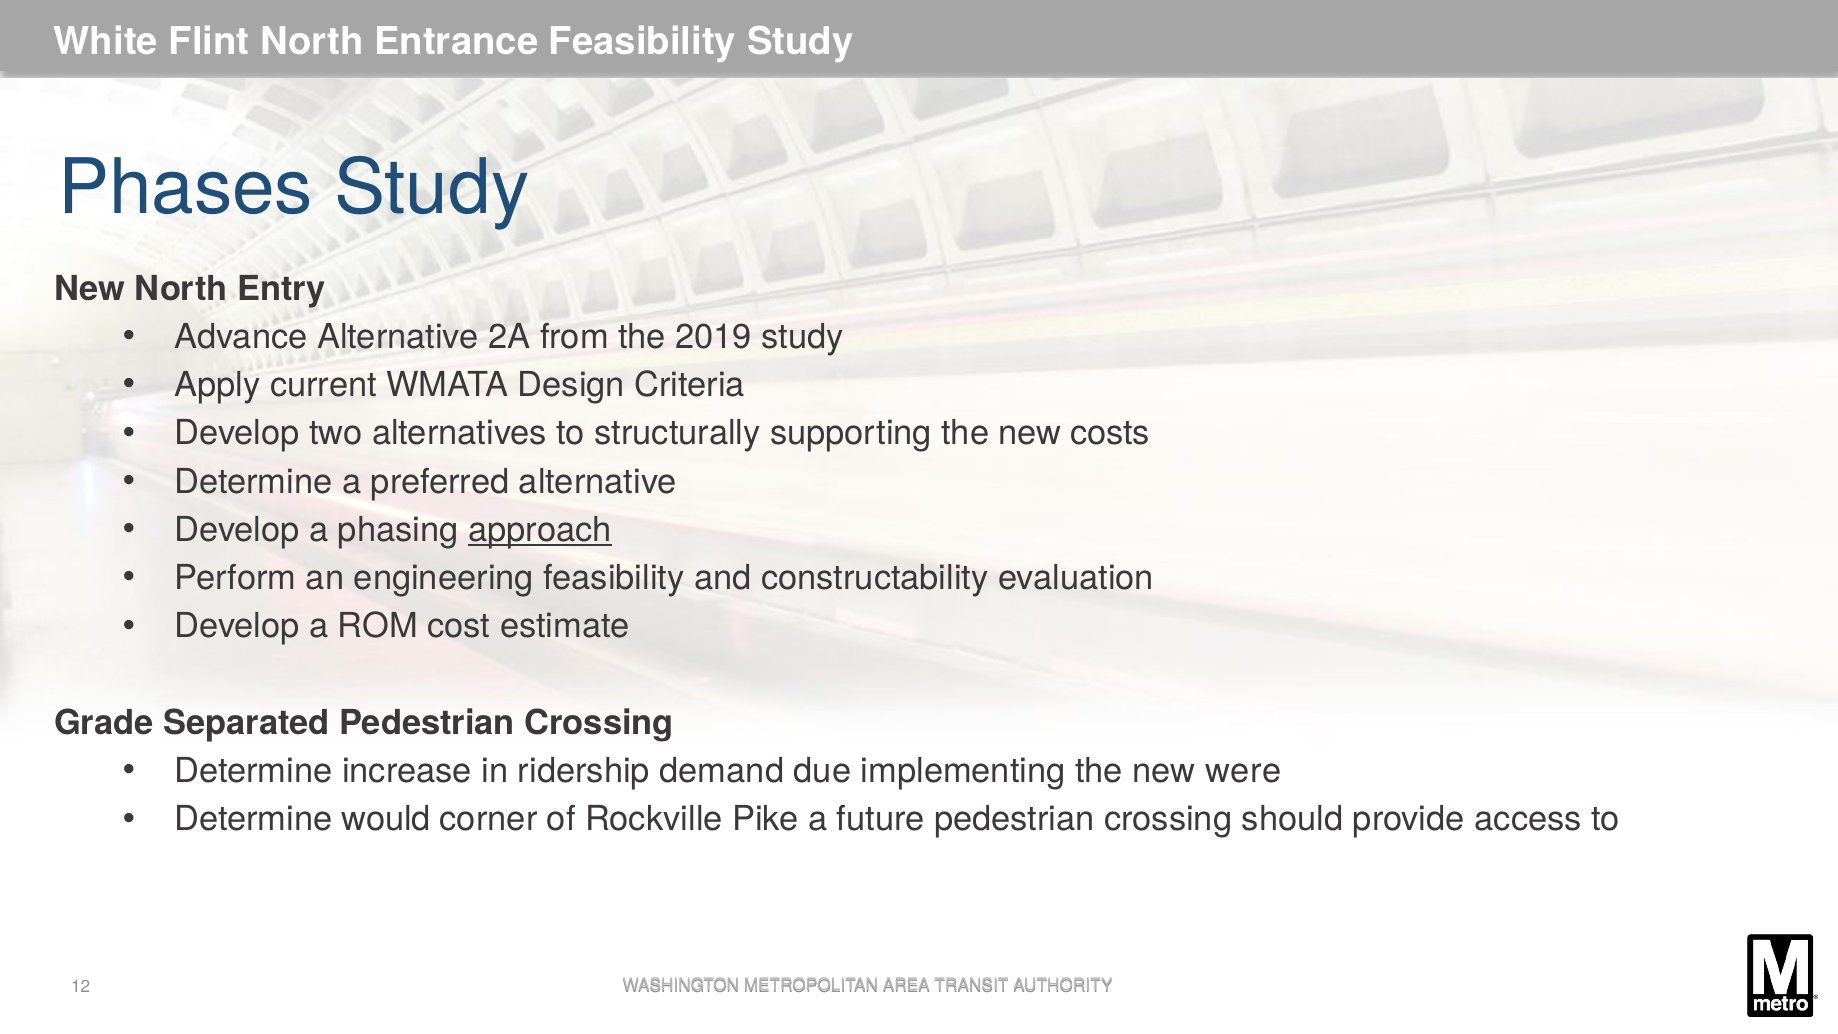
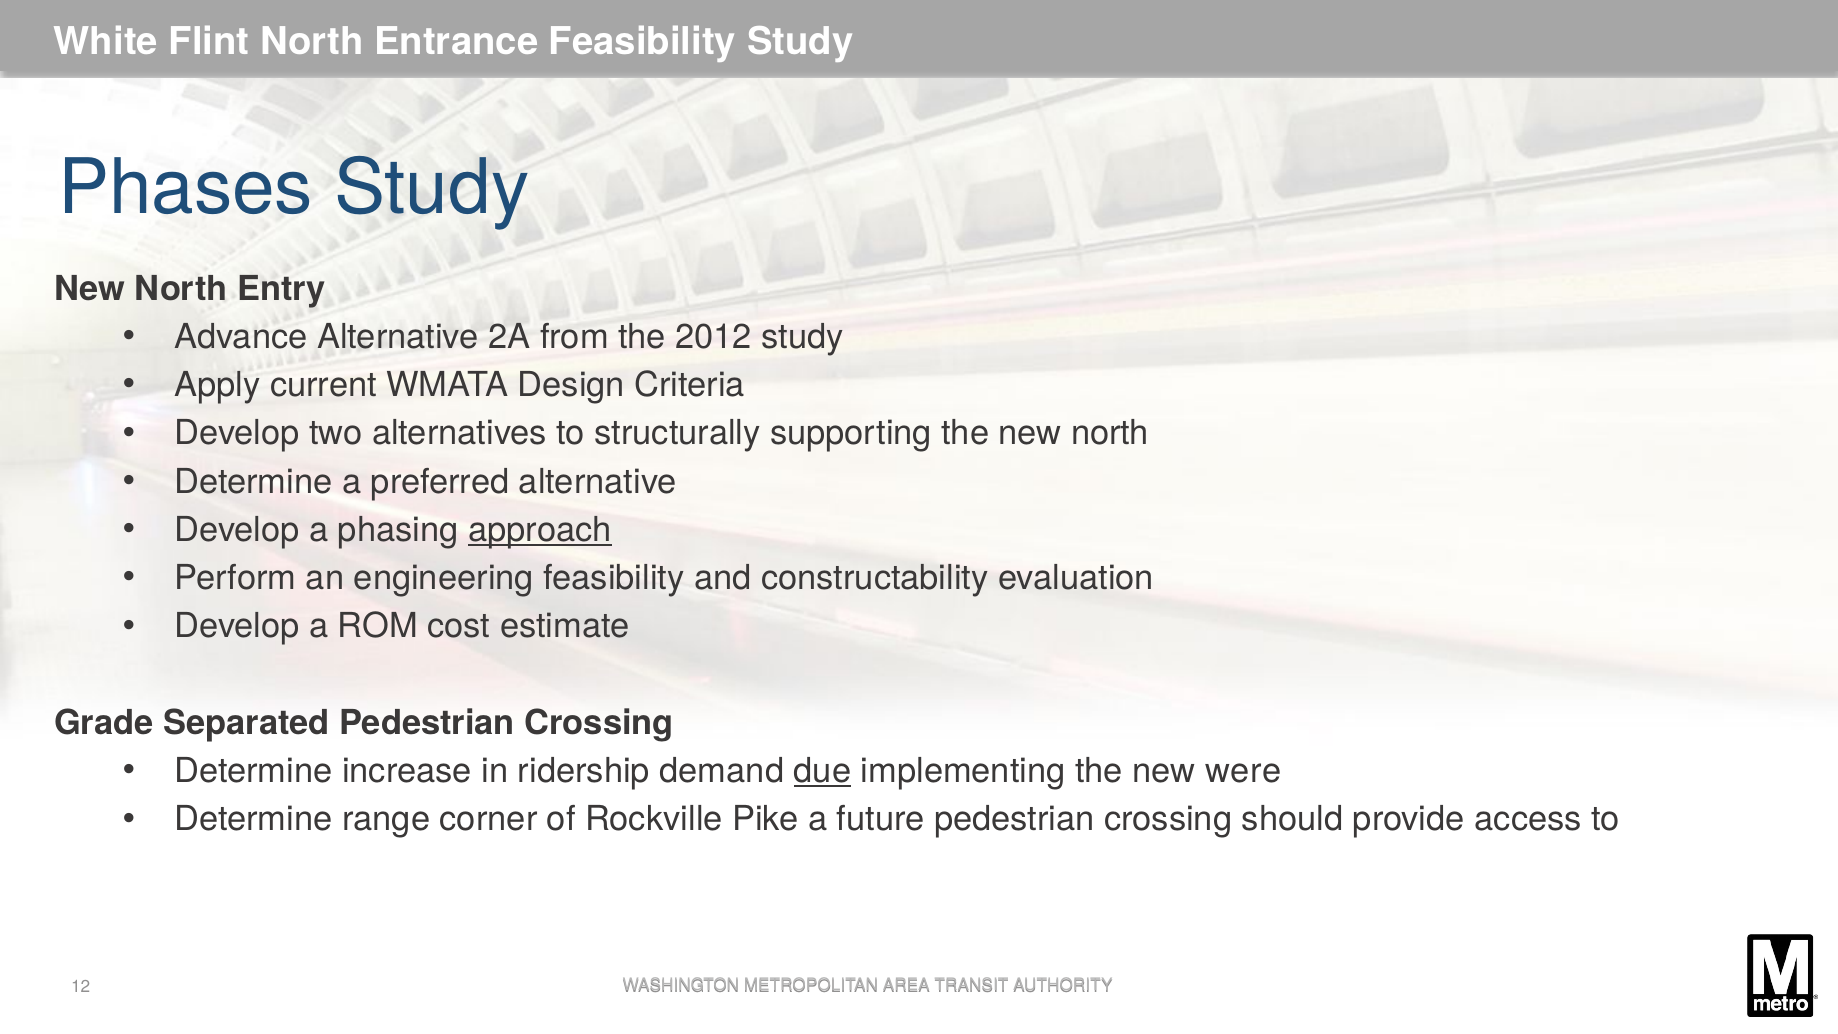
2019: 2019 -> 2012
the new costs: costs -> north
due underline: none -> present
would: would -> range
